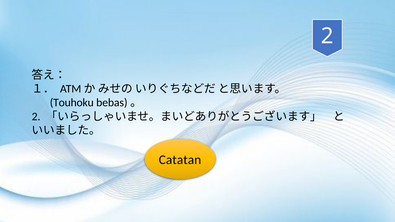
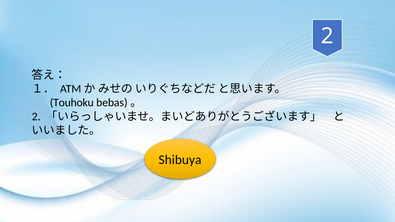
Catatan: Catatan -> Shibuya
